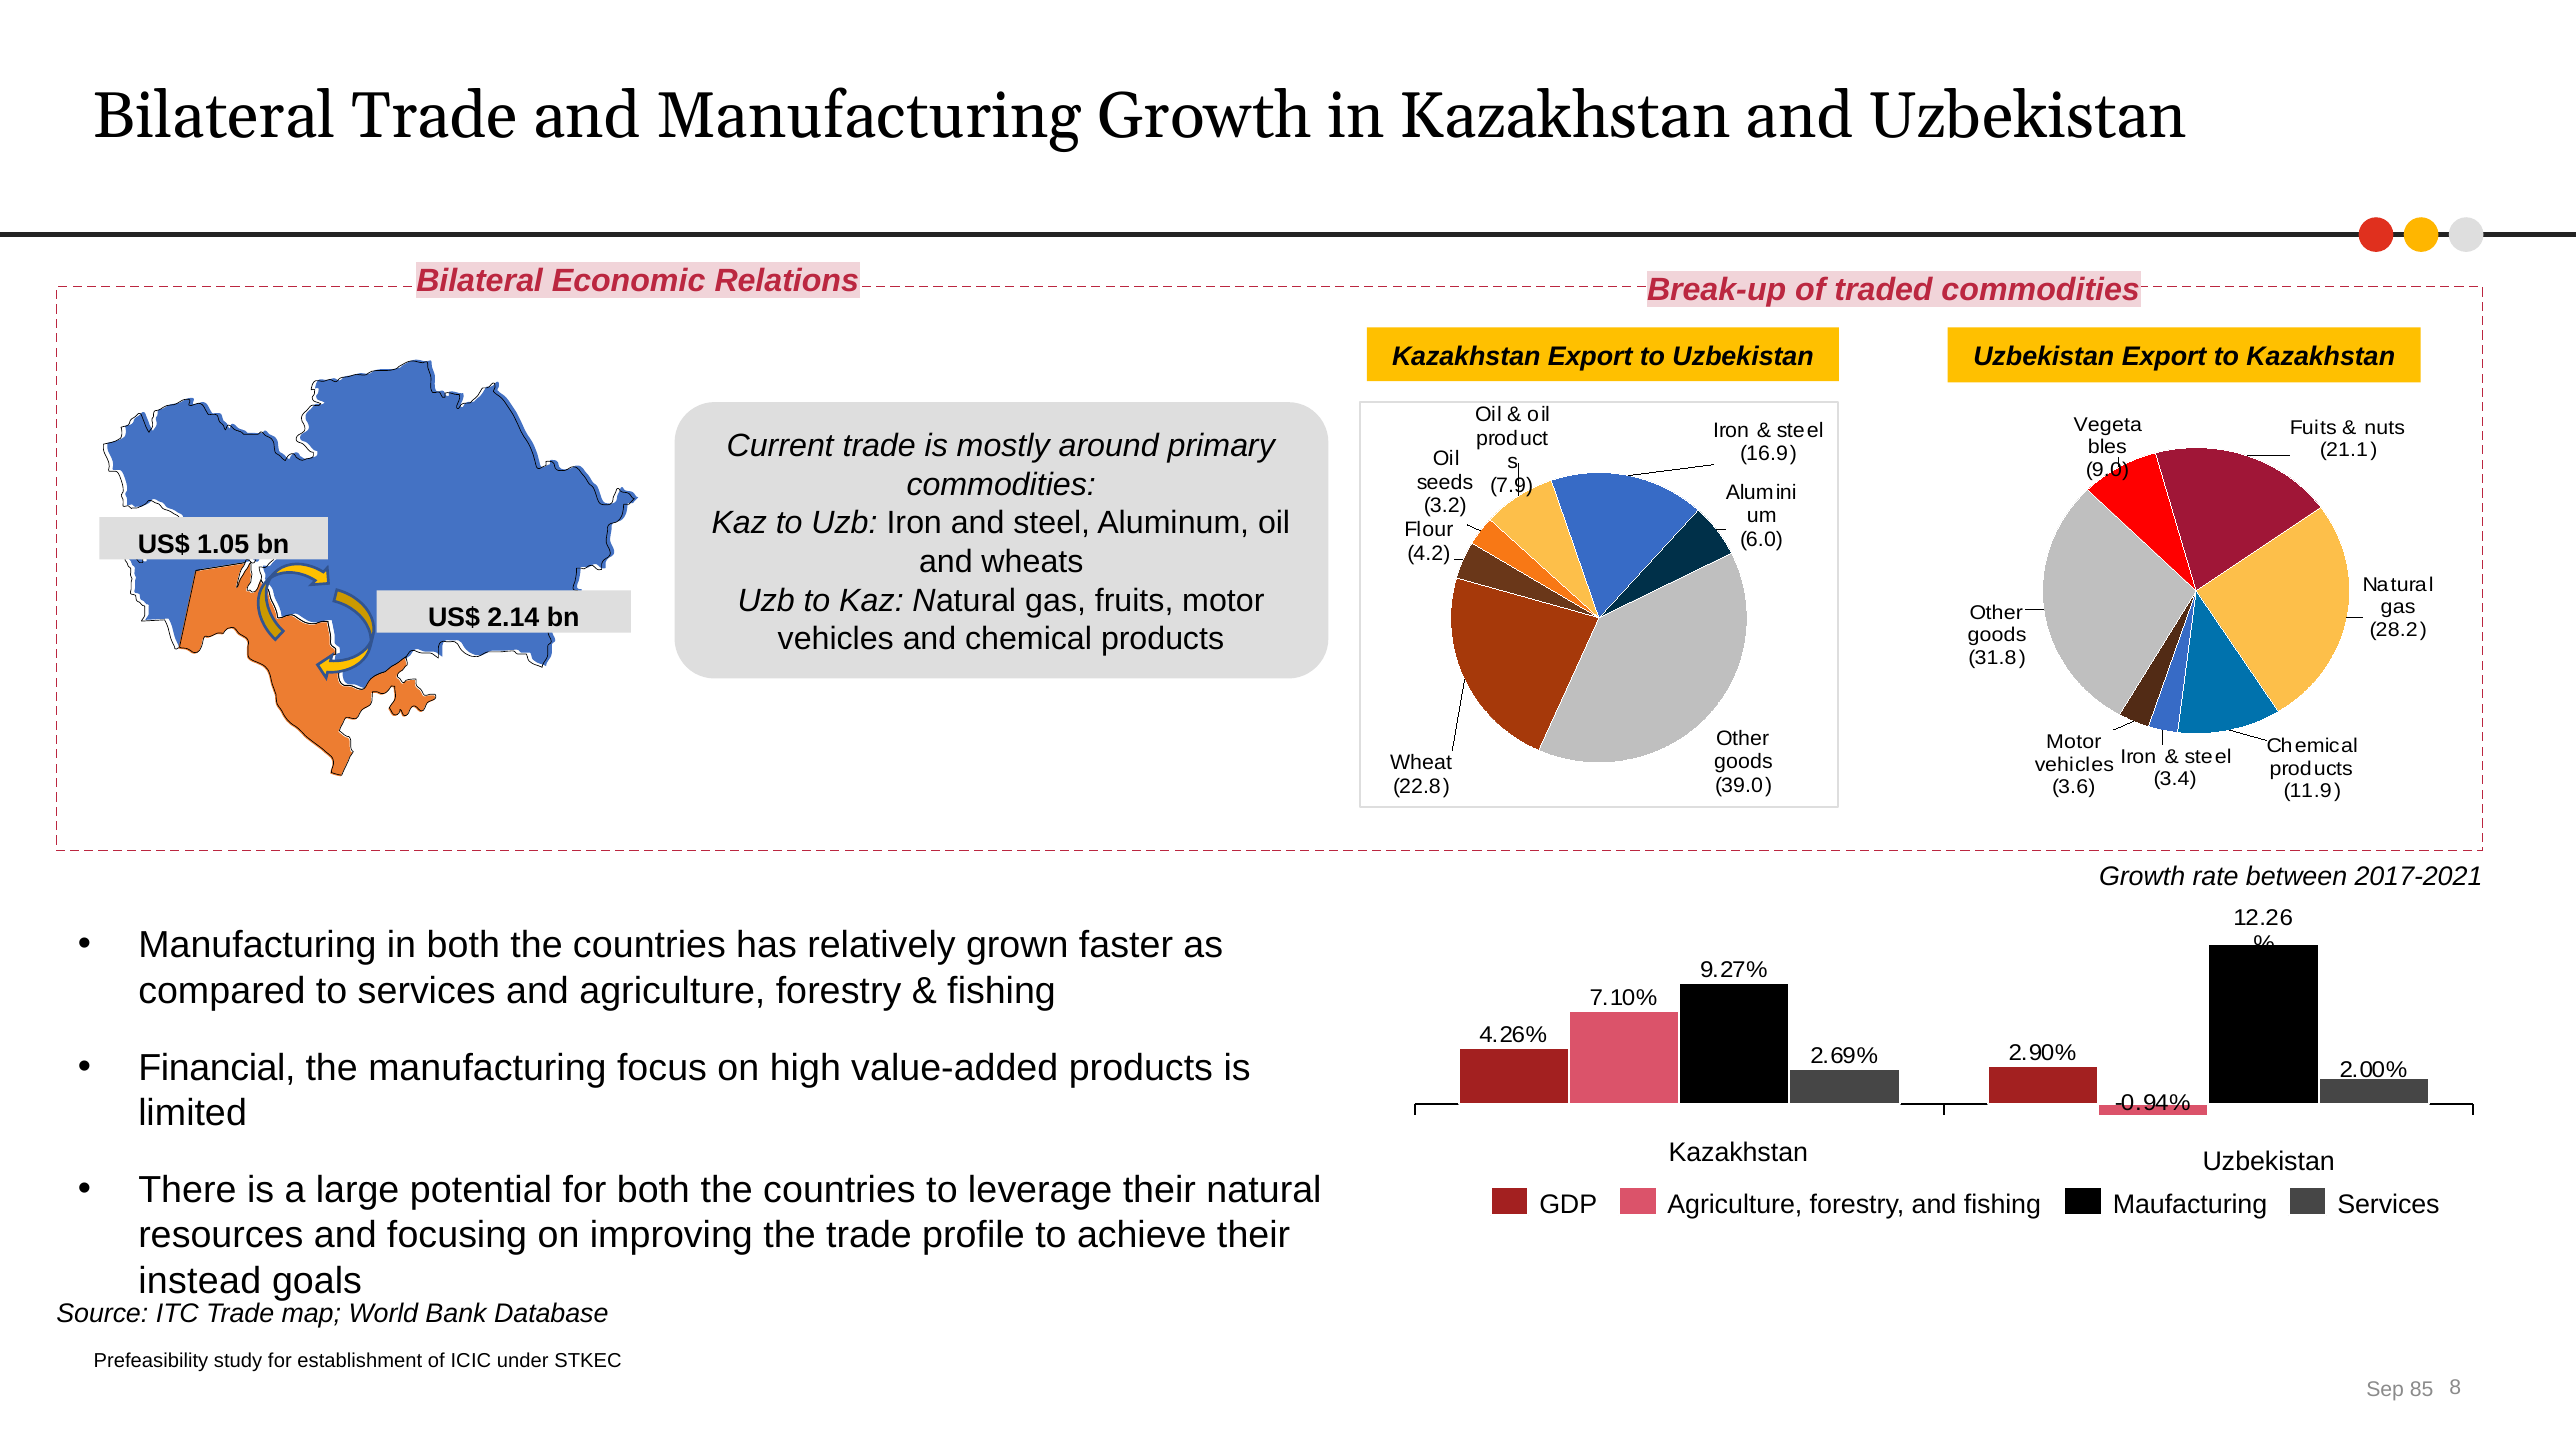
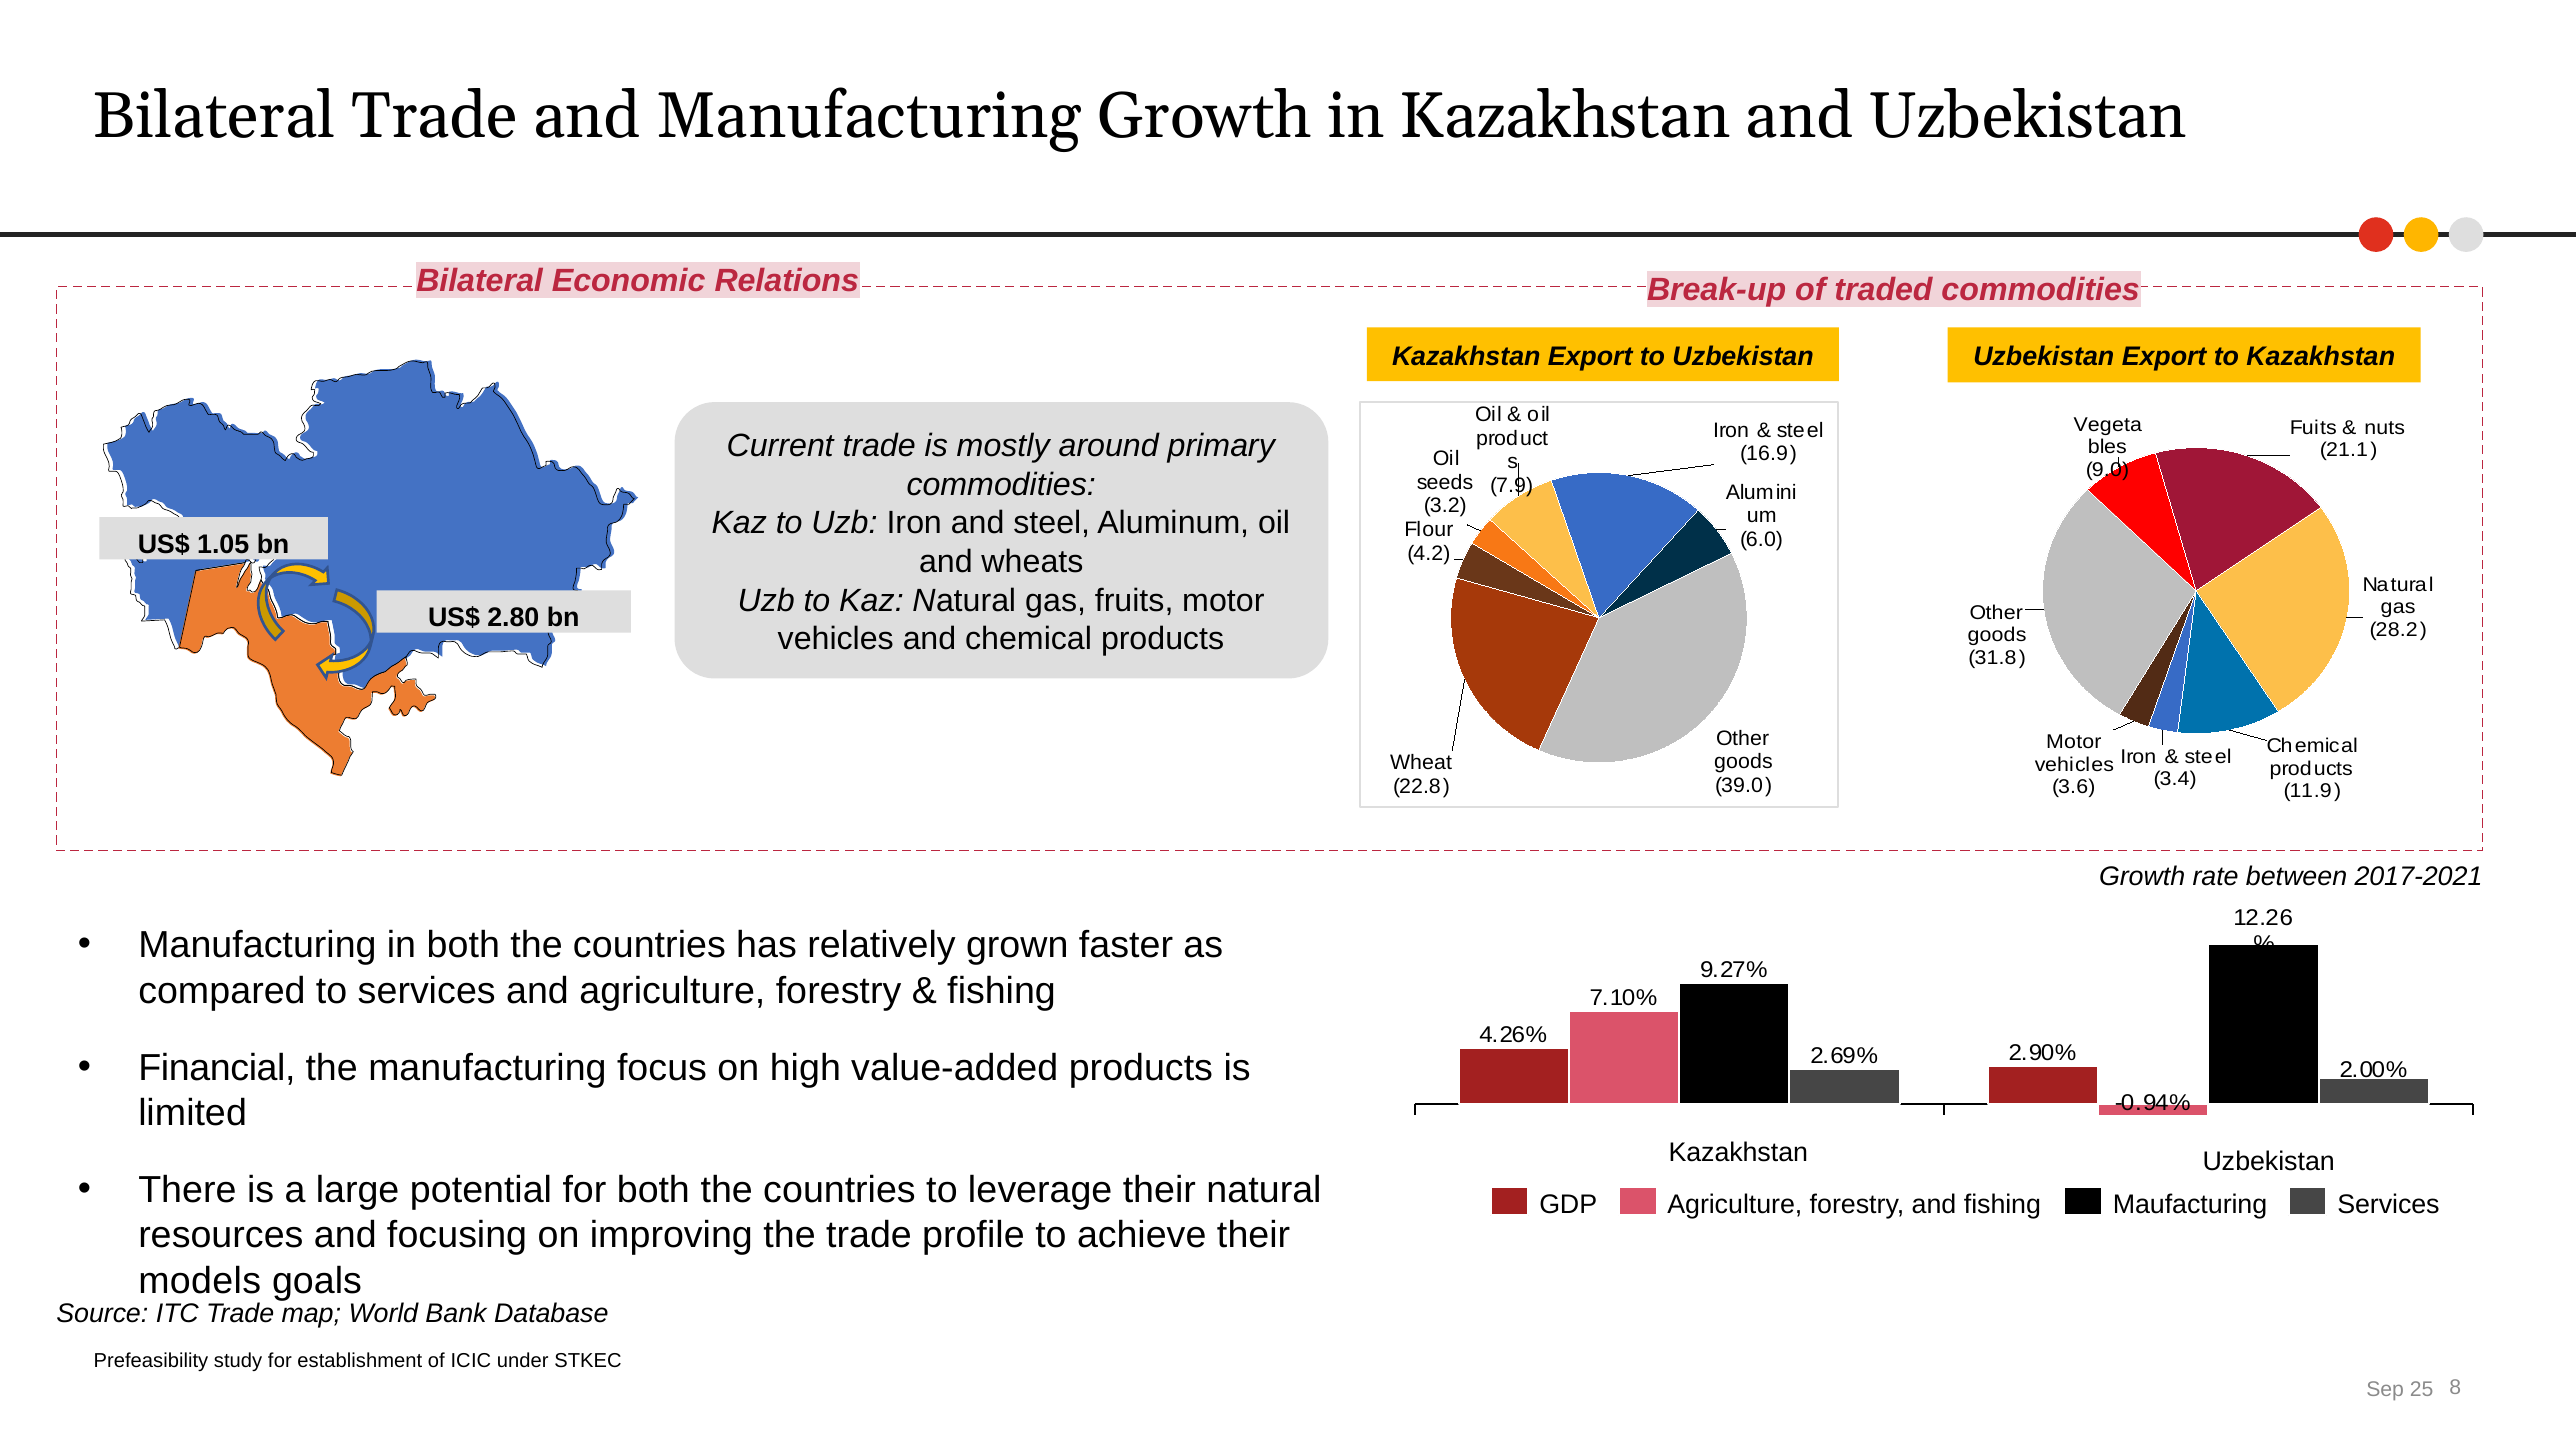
2.14: 2.14 -> 2.80
instead: instead -> models
85: 85 -> 25
